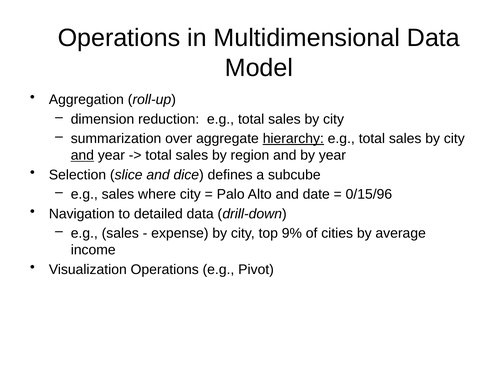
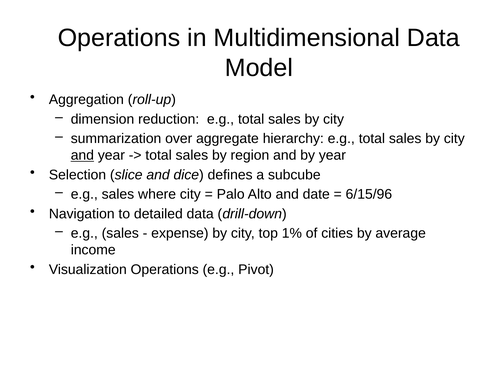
hierarchy underline: present -> none
0/15/96: 0/15/96 -> 6/15/96
9%: 9% -> 1%
